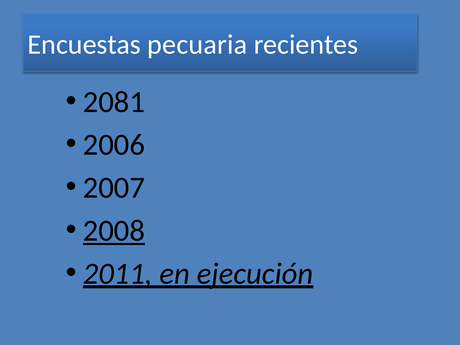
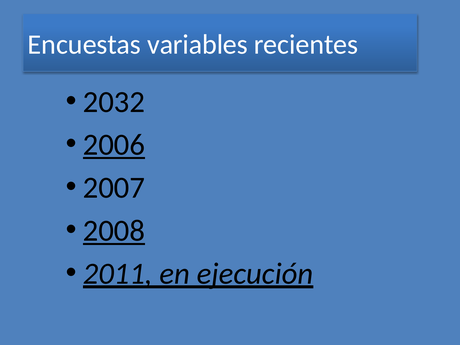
pecuaria: pecuaria -> variables
2081: 2081 -> 2032
2006 underline: none -> present
